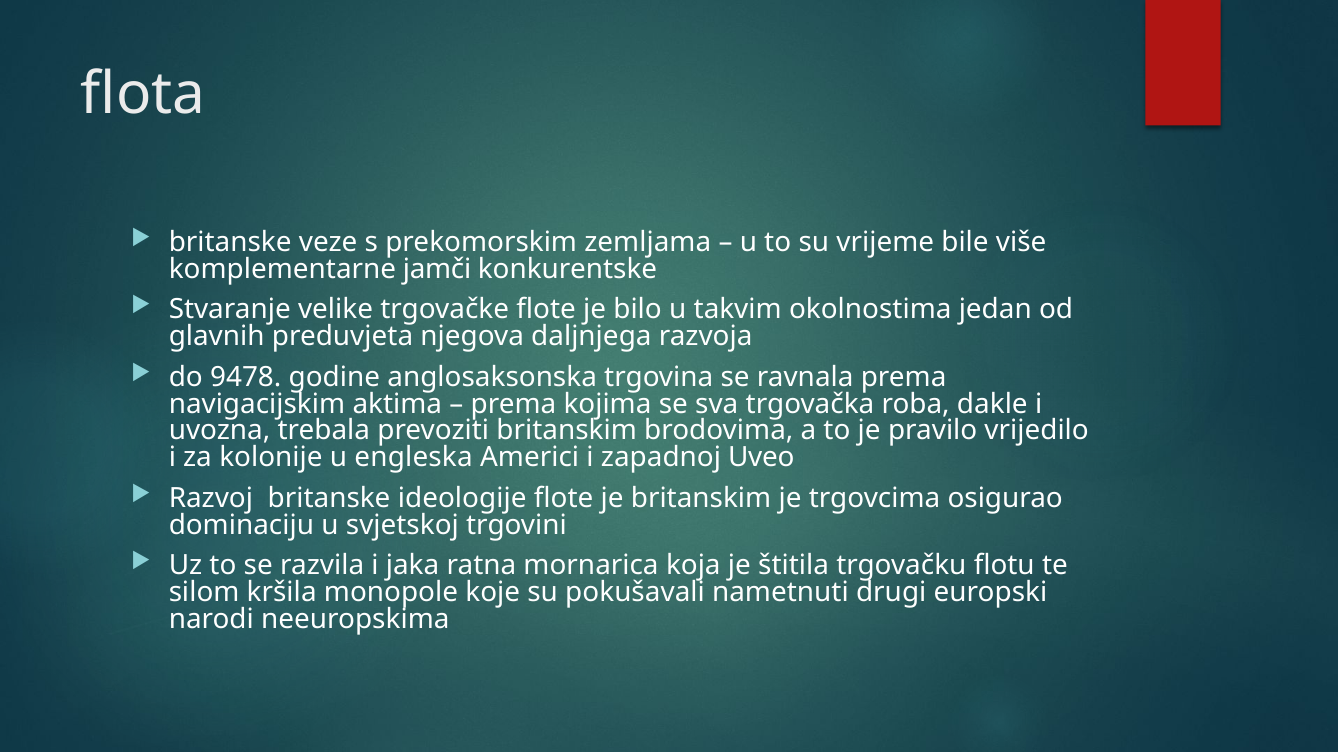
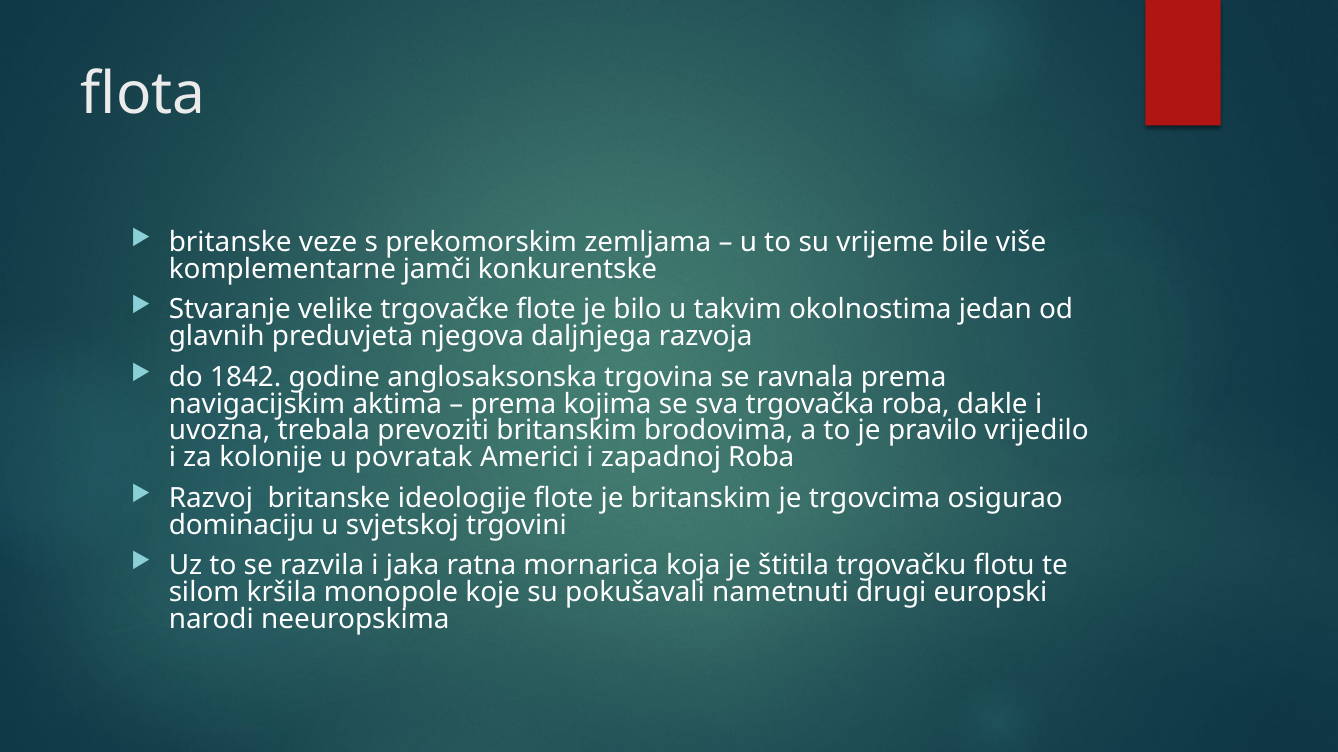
9478: 9478 -> 1842
engleska: engleska -> povratak
zapadnoj Uveo: Uveo -> Roba
